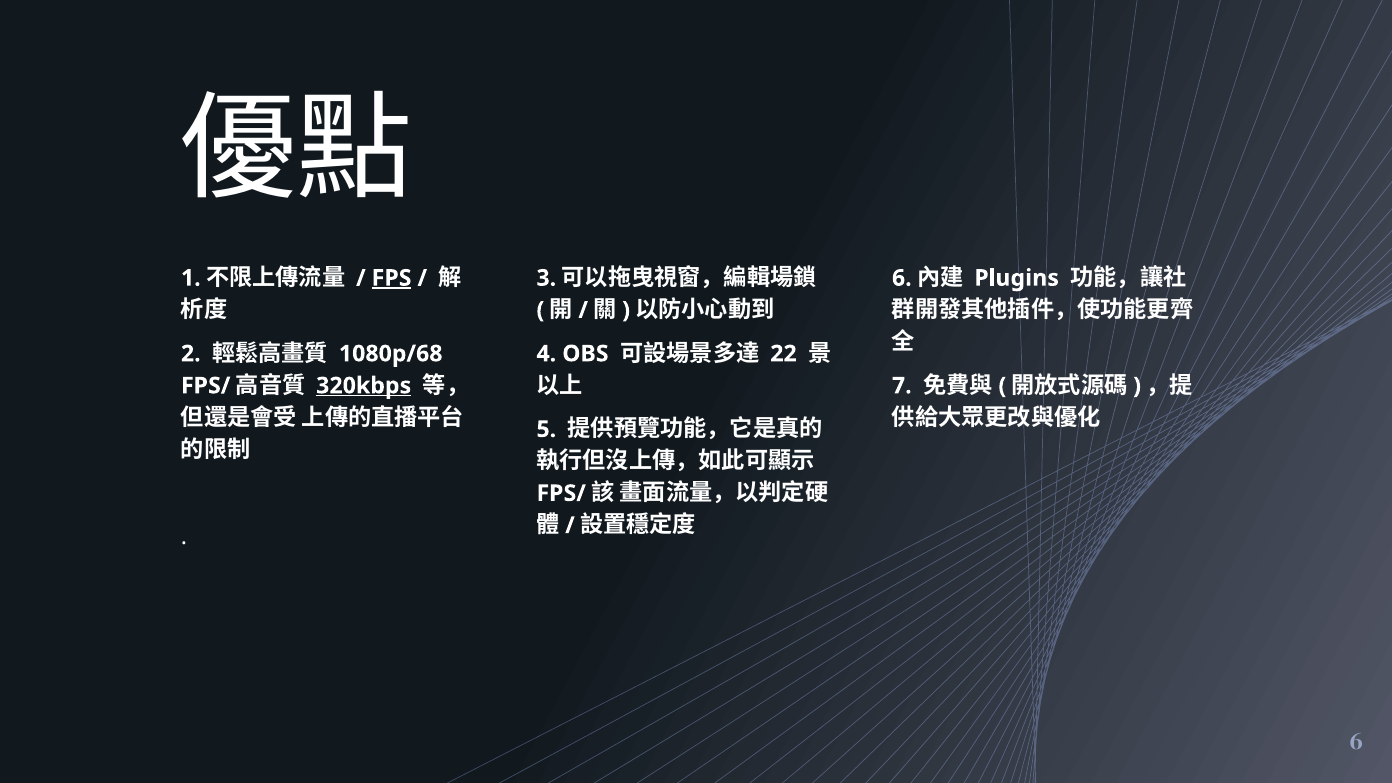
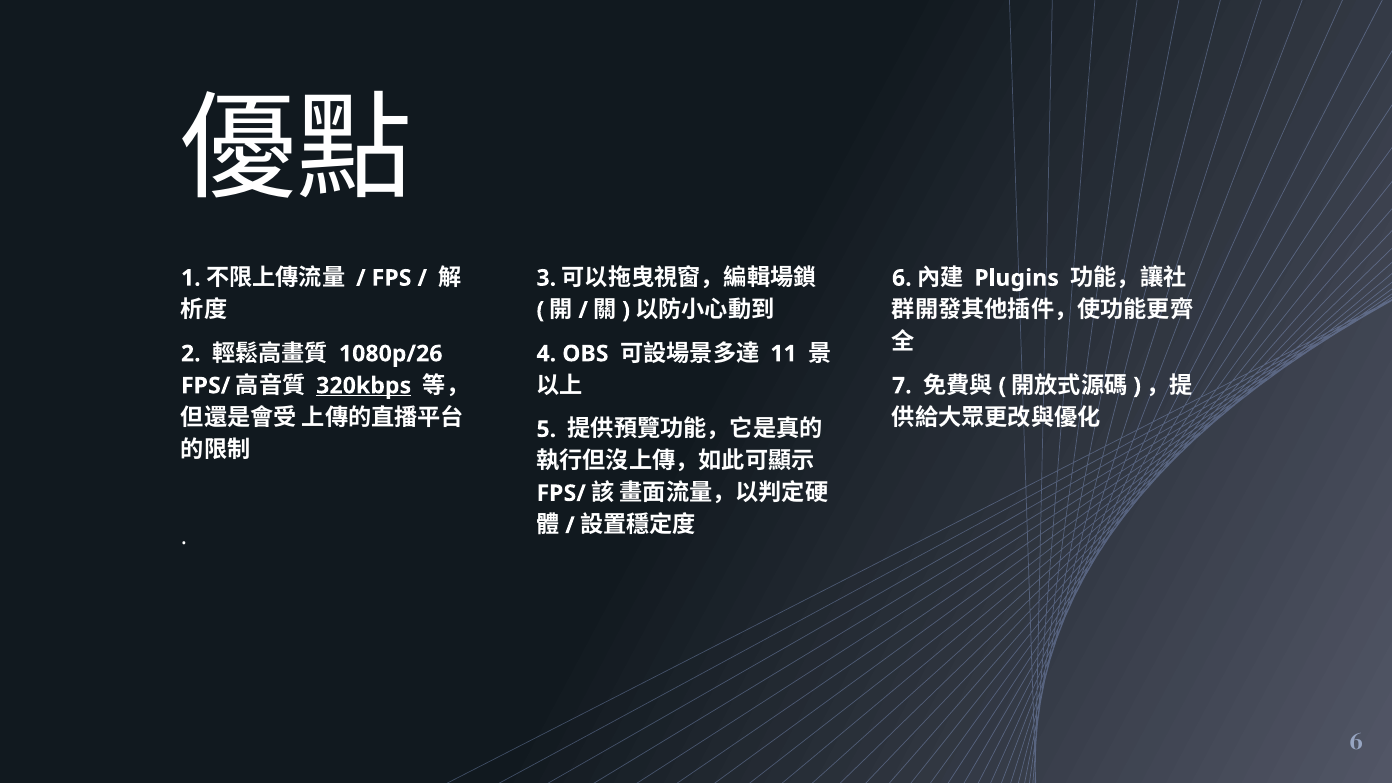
FPS underline: present -> none
1080p/68: 1080p/68 -> 1080p/26
22: 22 -> 11
